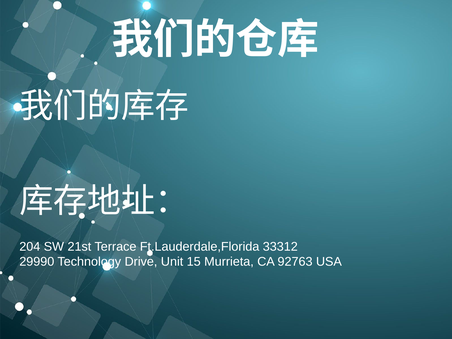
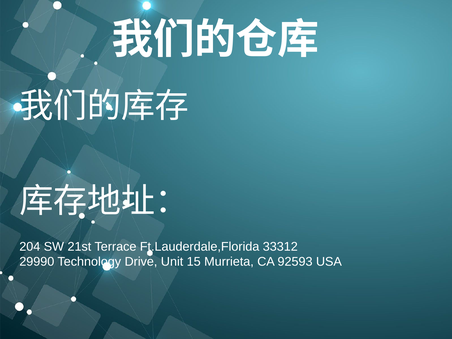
92763: 92763 -> 92593
